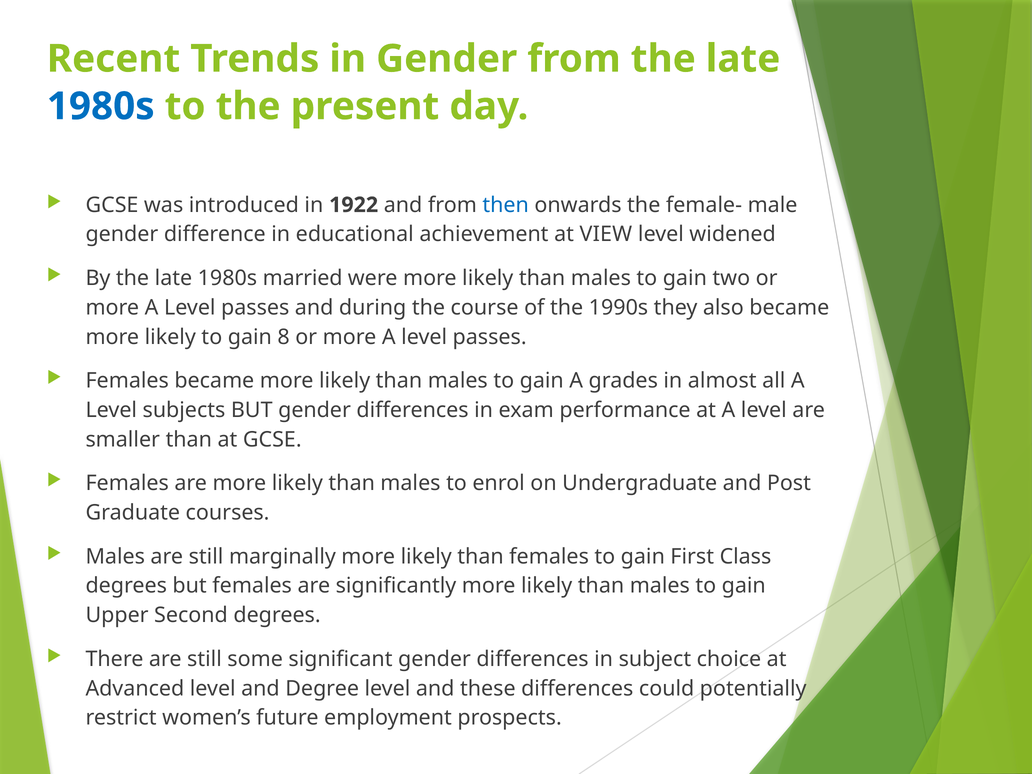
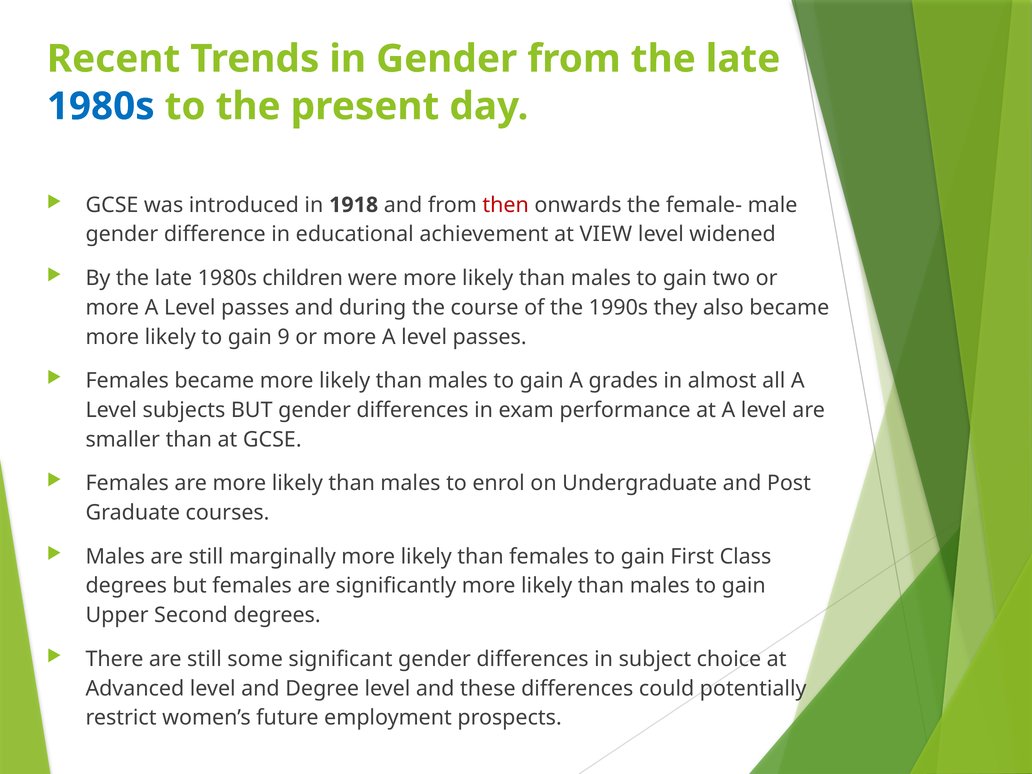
1922: 1922 -> 1918
then colour: blue -> red
married: married -> children
8: 8 -> 9
